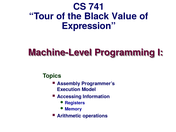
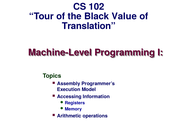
741: 741 -> 102
Expression: Expression -> Translation
